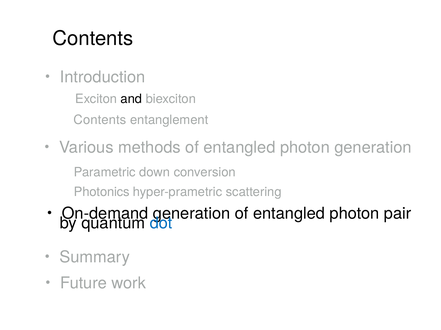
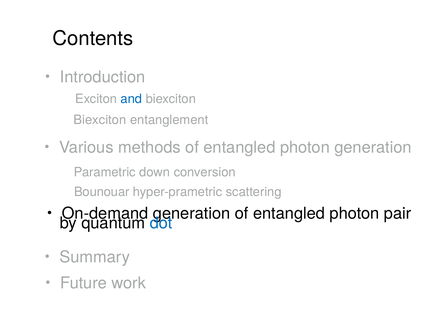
and colour: black -> blue
Contents at (100, 120): Contents -> Biexciton
Photonics: Photonics -> Bounouar
